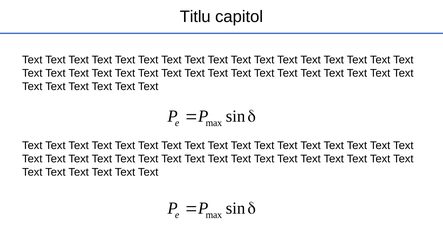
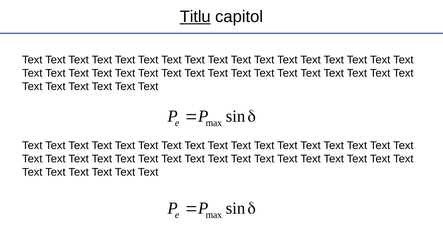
Titlu underline: none -> present
